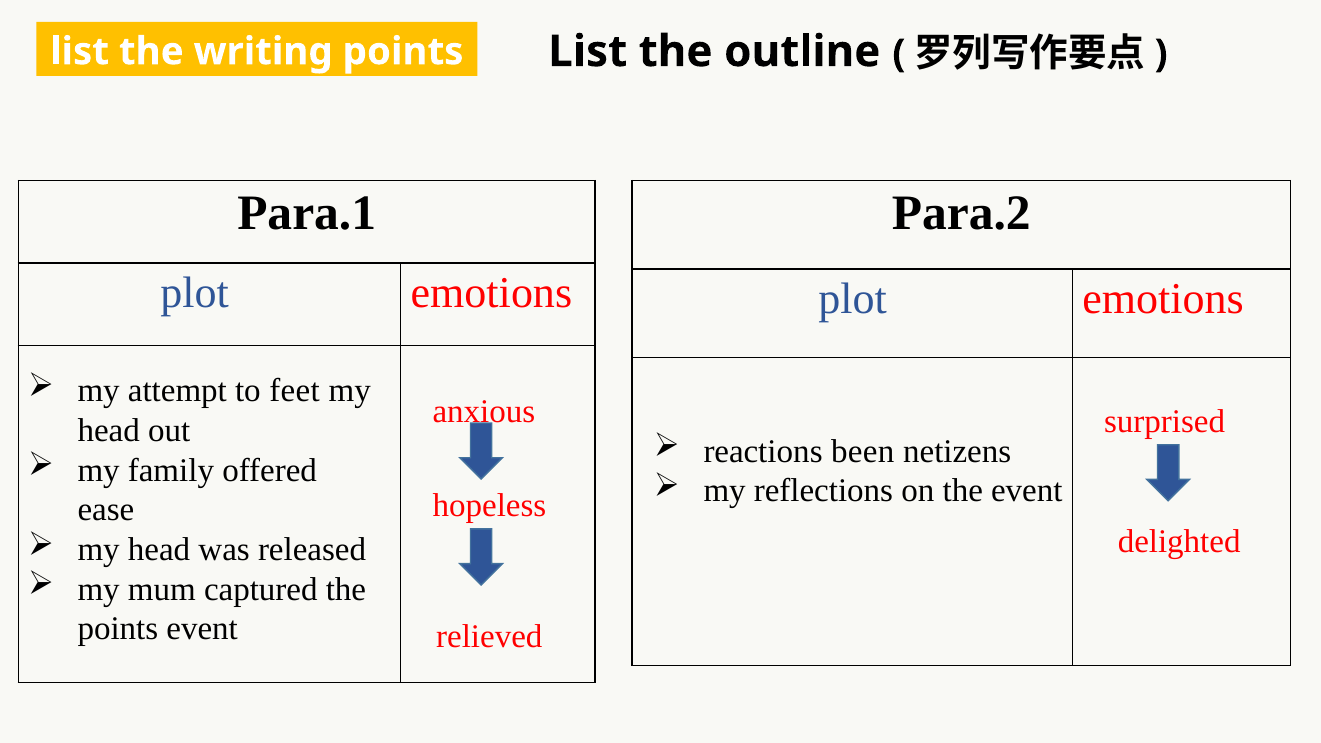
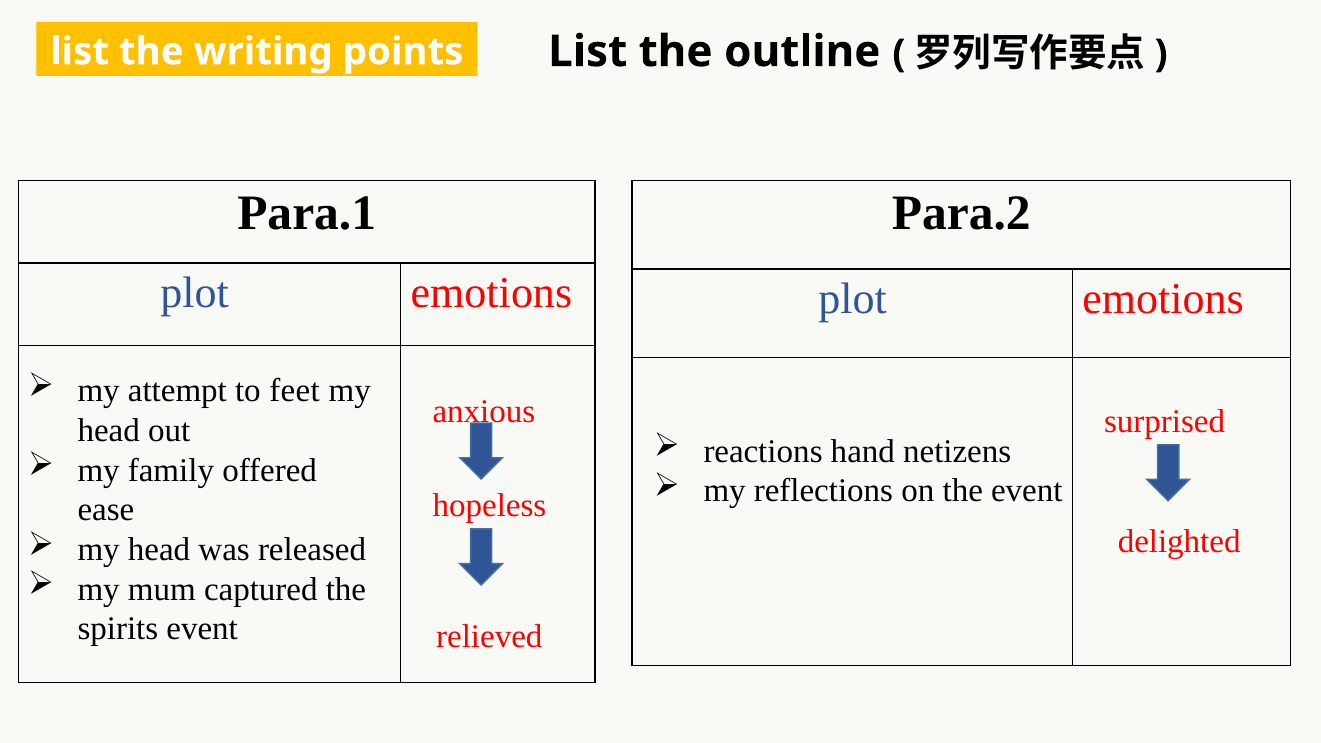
been: been -> hand
points at (118, 629): points -> spirits
